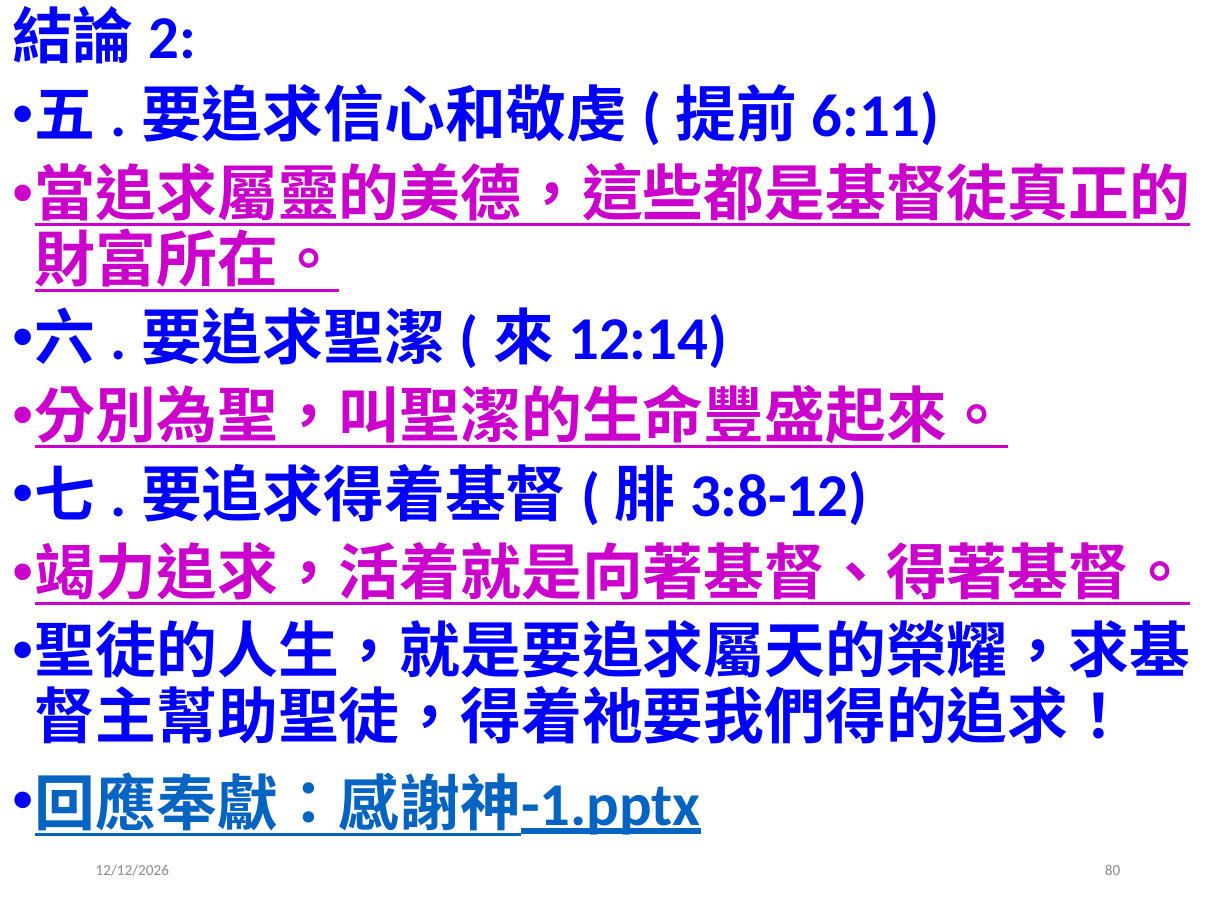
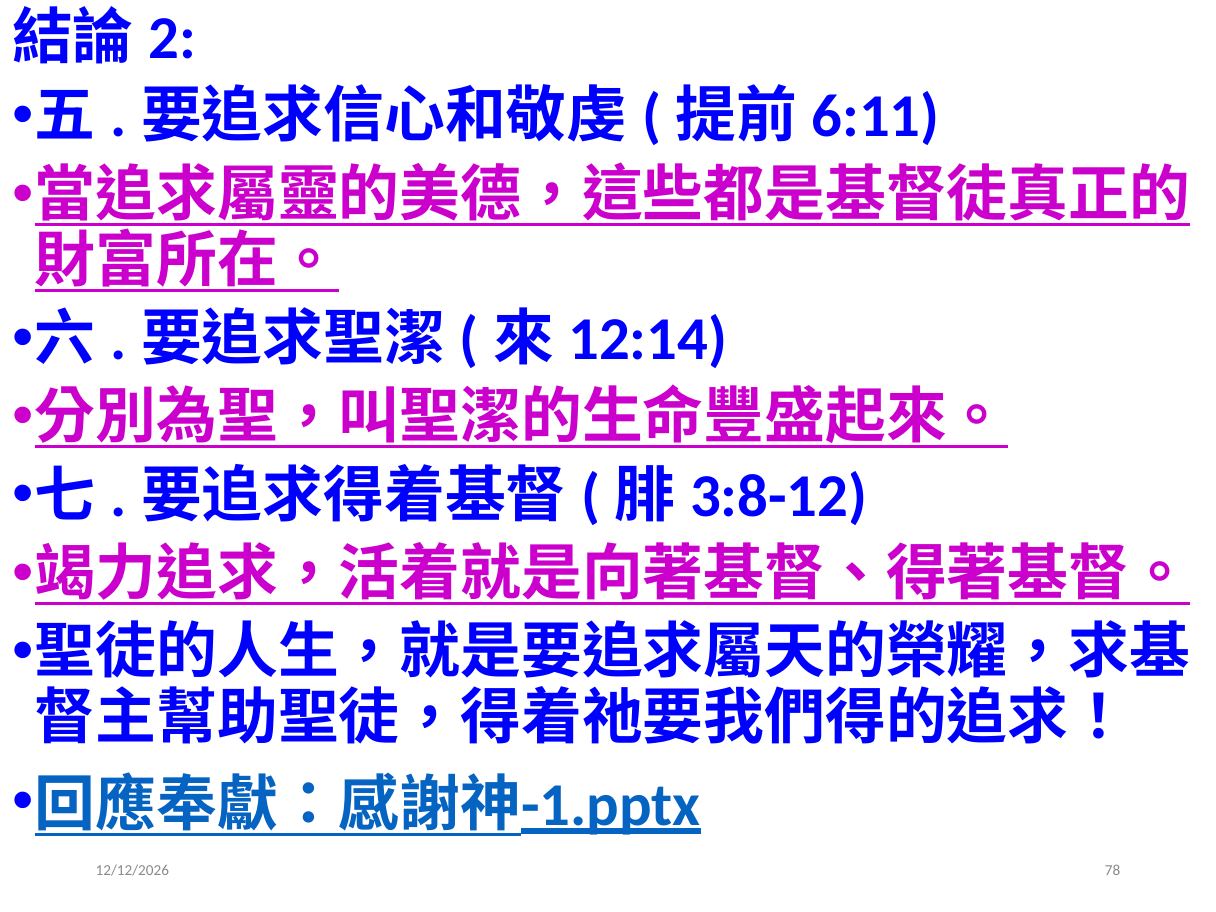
80: 80 -> 78
